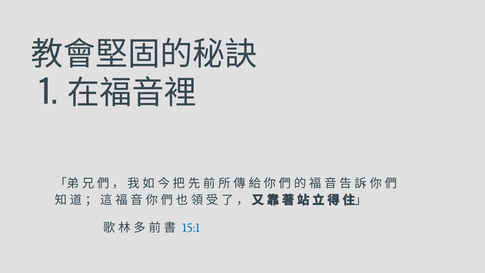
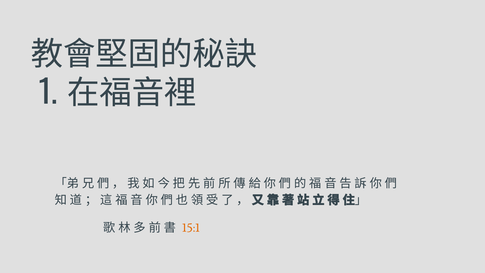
15:1 colour: blue -> orange
